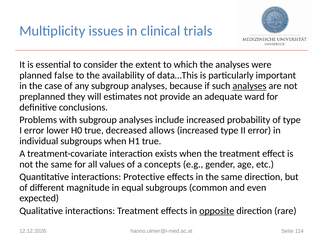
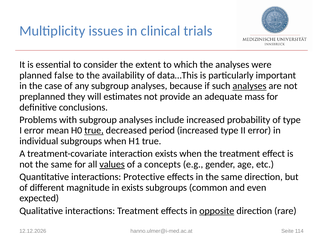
ward: ward -> mass
lower: lower -> mean
true at (94, 131) underline: none -> present
allows: allows -> period
values underline: none -> present
in equal: equal -> exists
